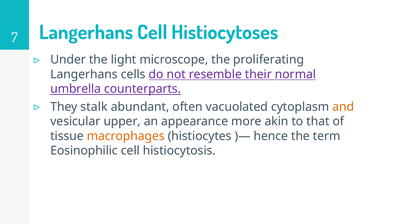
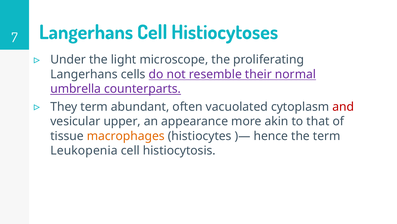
They stalk: stalk -> term
and colour: orange -> red
Eosinophilic: Eosinophilic -> Leukopenia
